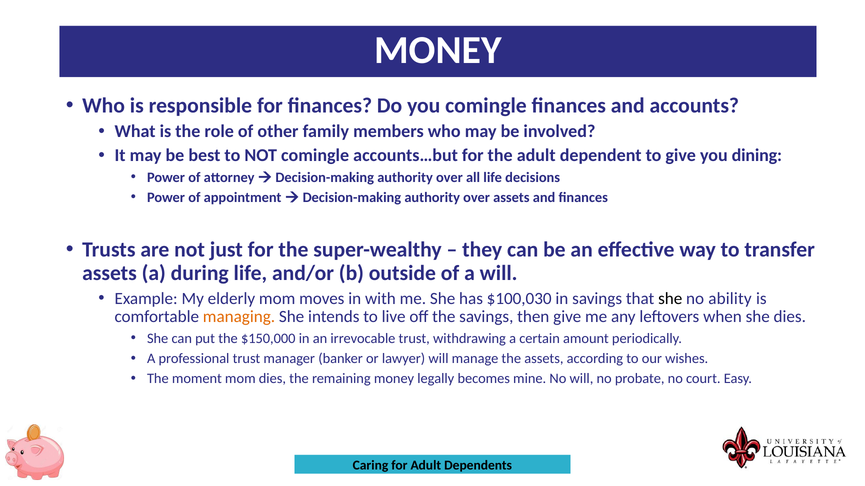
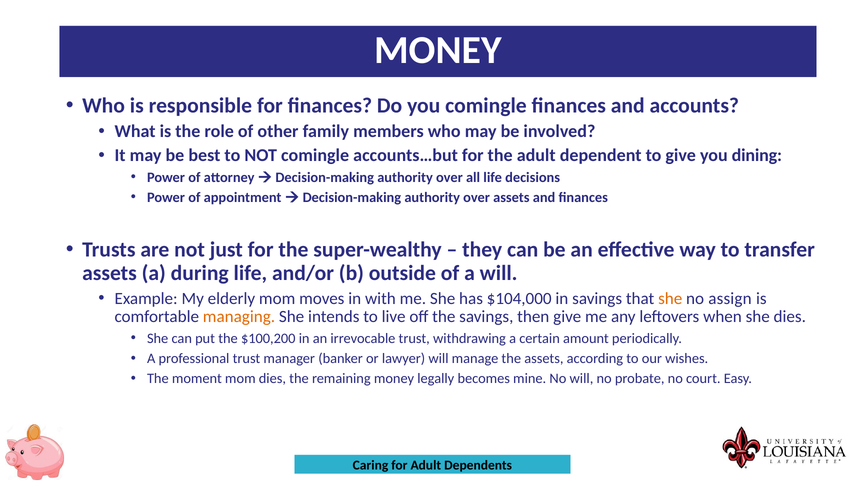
$100,030: $100,030 -> $104,000
she at (670, 299) colour: black -> orange
ability: ability -> assign
$150,000: $150,000 -> $100,200
